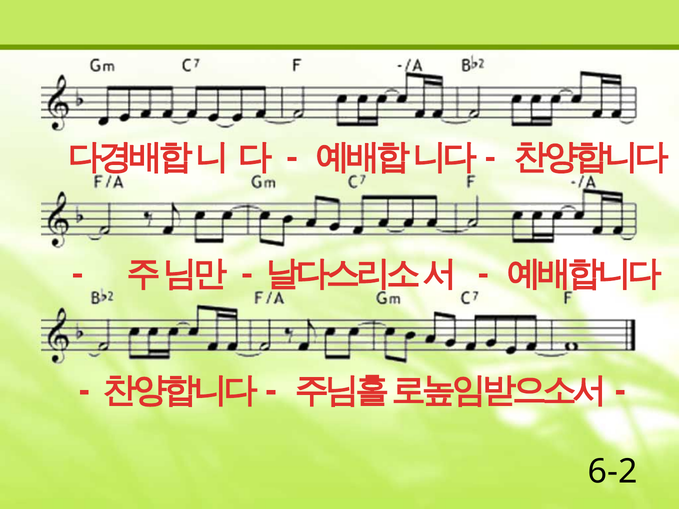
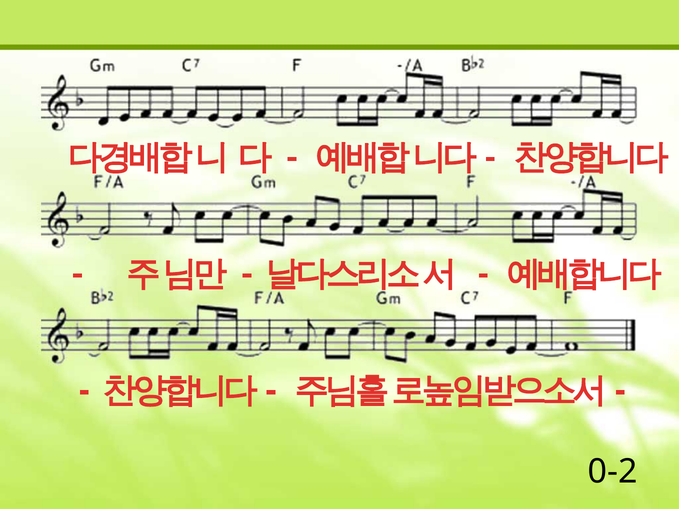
6-2: 6-2 -> 0-2
